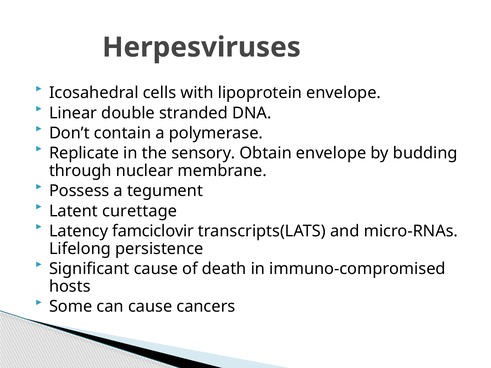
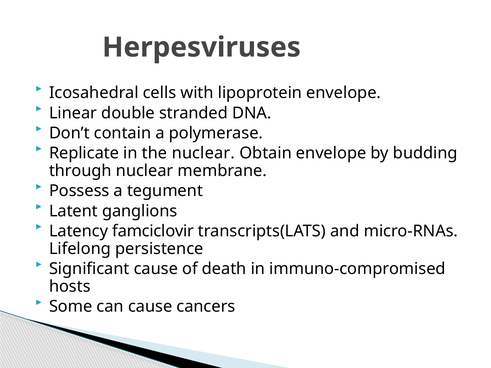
the sensory: sensory -> nuclear
curettage: curettage -> ganglions
